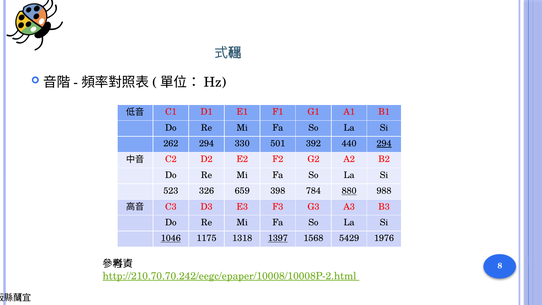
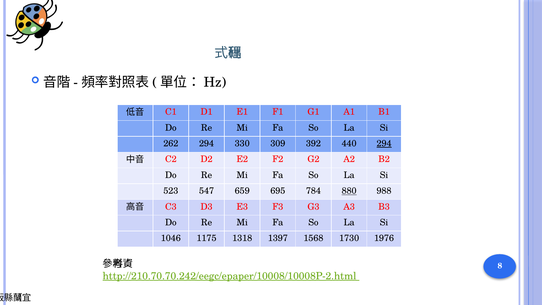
501: 501 -> 309
326: 326 -> 547
398: 398 -> 695
1046 underline: present -> none
1397 underline: present -> none
5429: 5429 -> 1730
